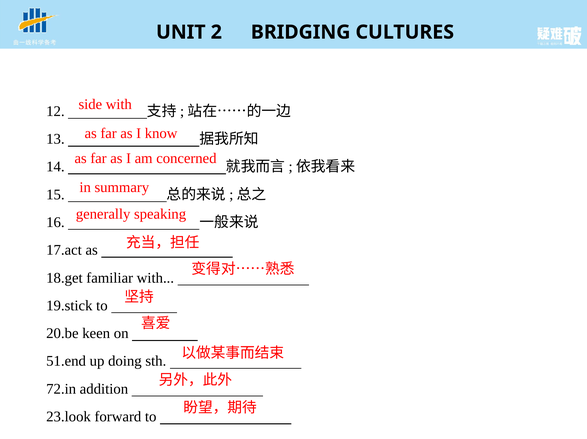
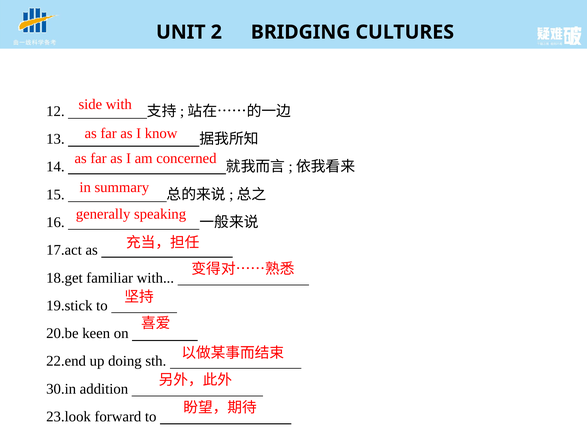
51.end: 51.end -> 22.end
72.in: 72.in -> 30.in
